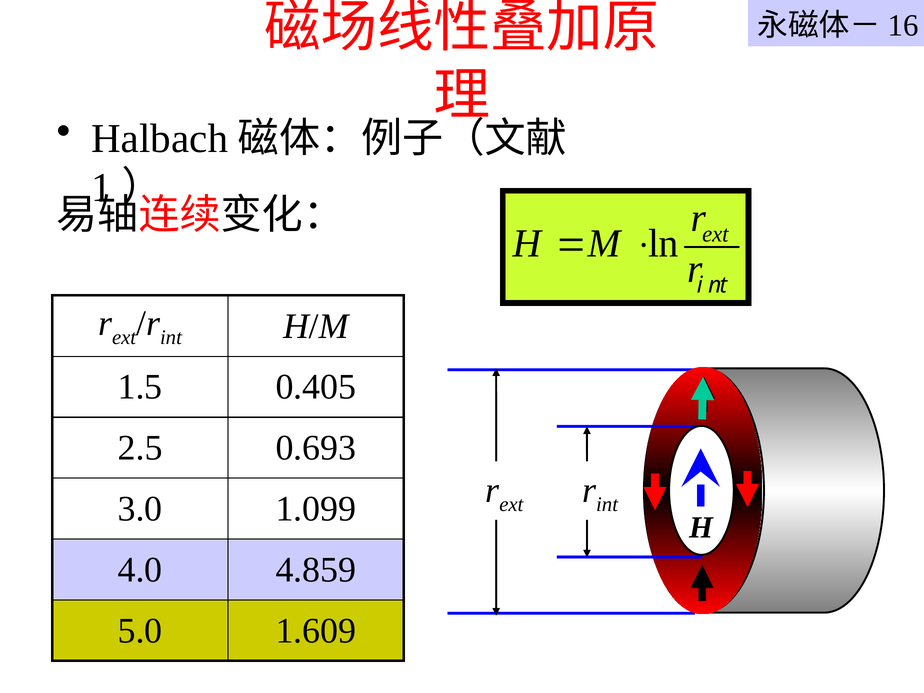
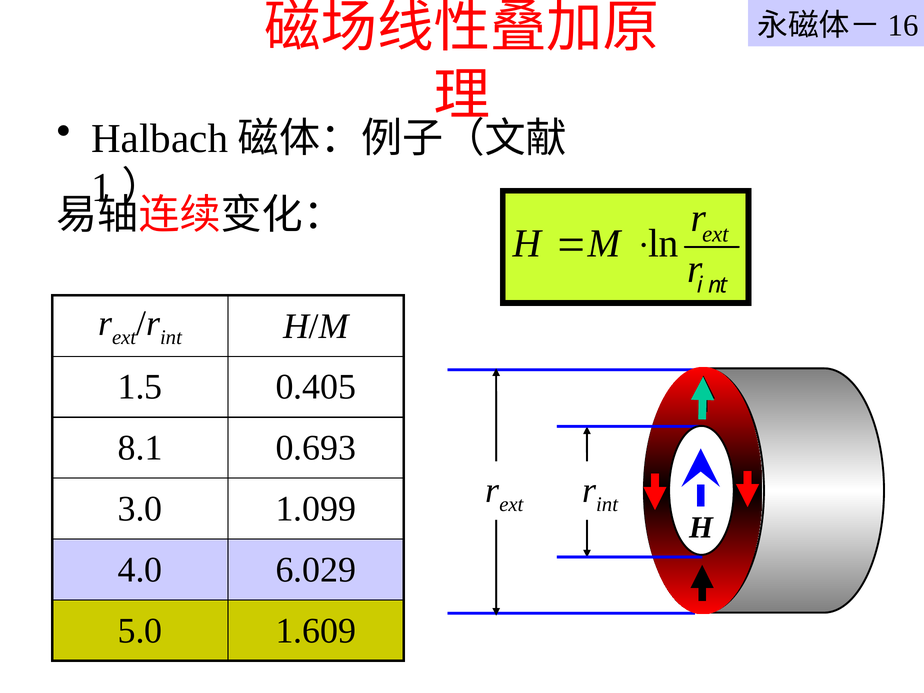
2.5: 2.5 -> 8.1
4.859: 4.859 -> 6.029
